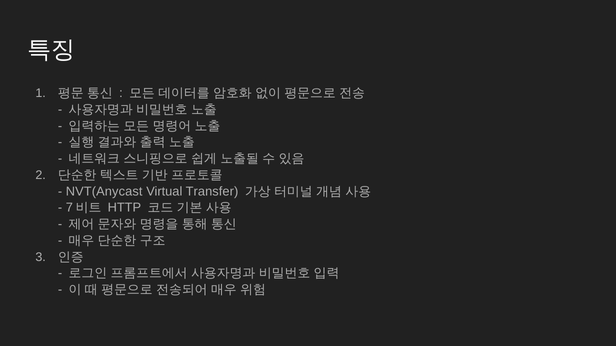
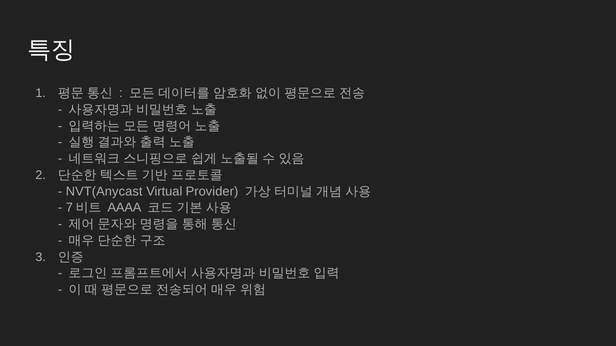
Transfer: Transfer -> Provider
HTTP: HTTP -> AAAA
